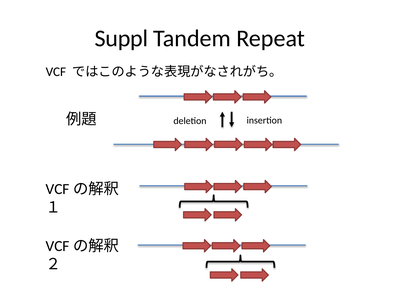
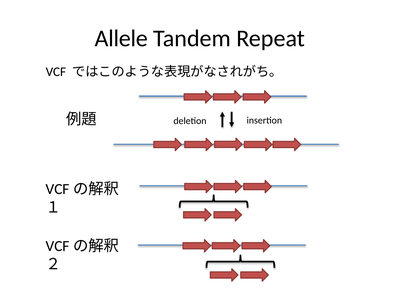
Suppl: Suppl -> Allele
